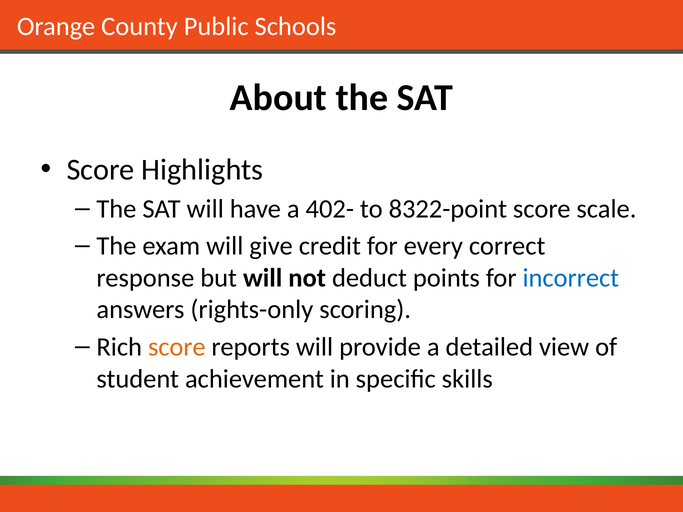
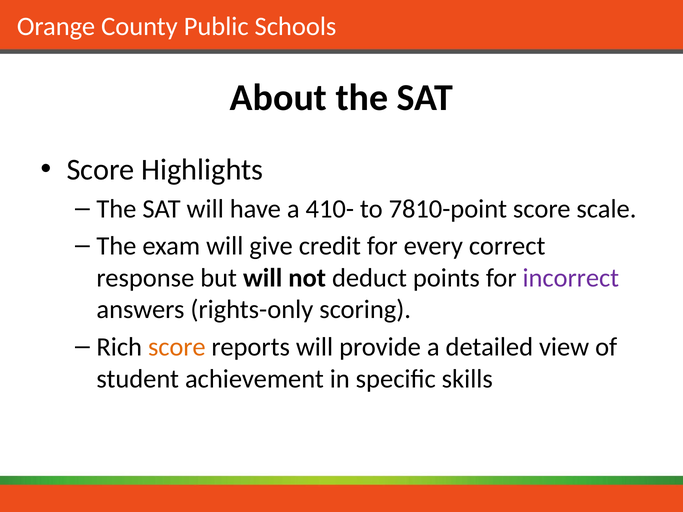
402-: 402- -> 410-
8322-point: 8322-point -> 7810-point
incorrect colour: blue -> purple
